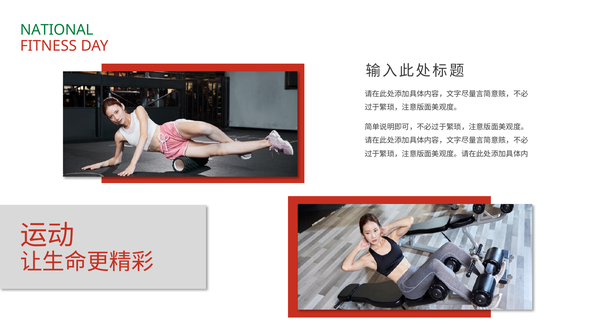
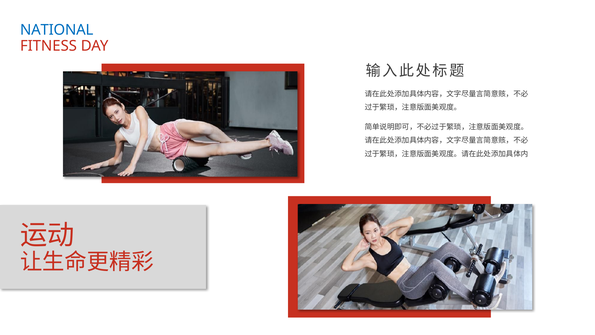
NATIONAL colour: green -> blue
